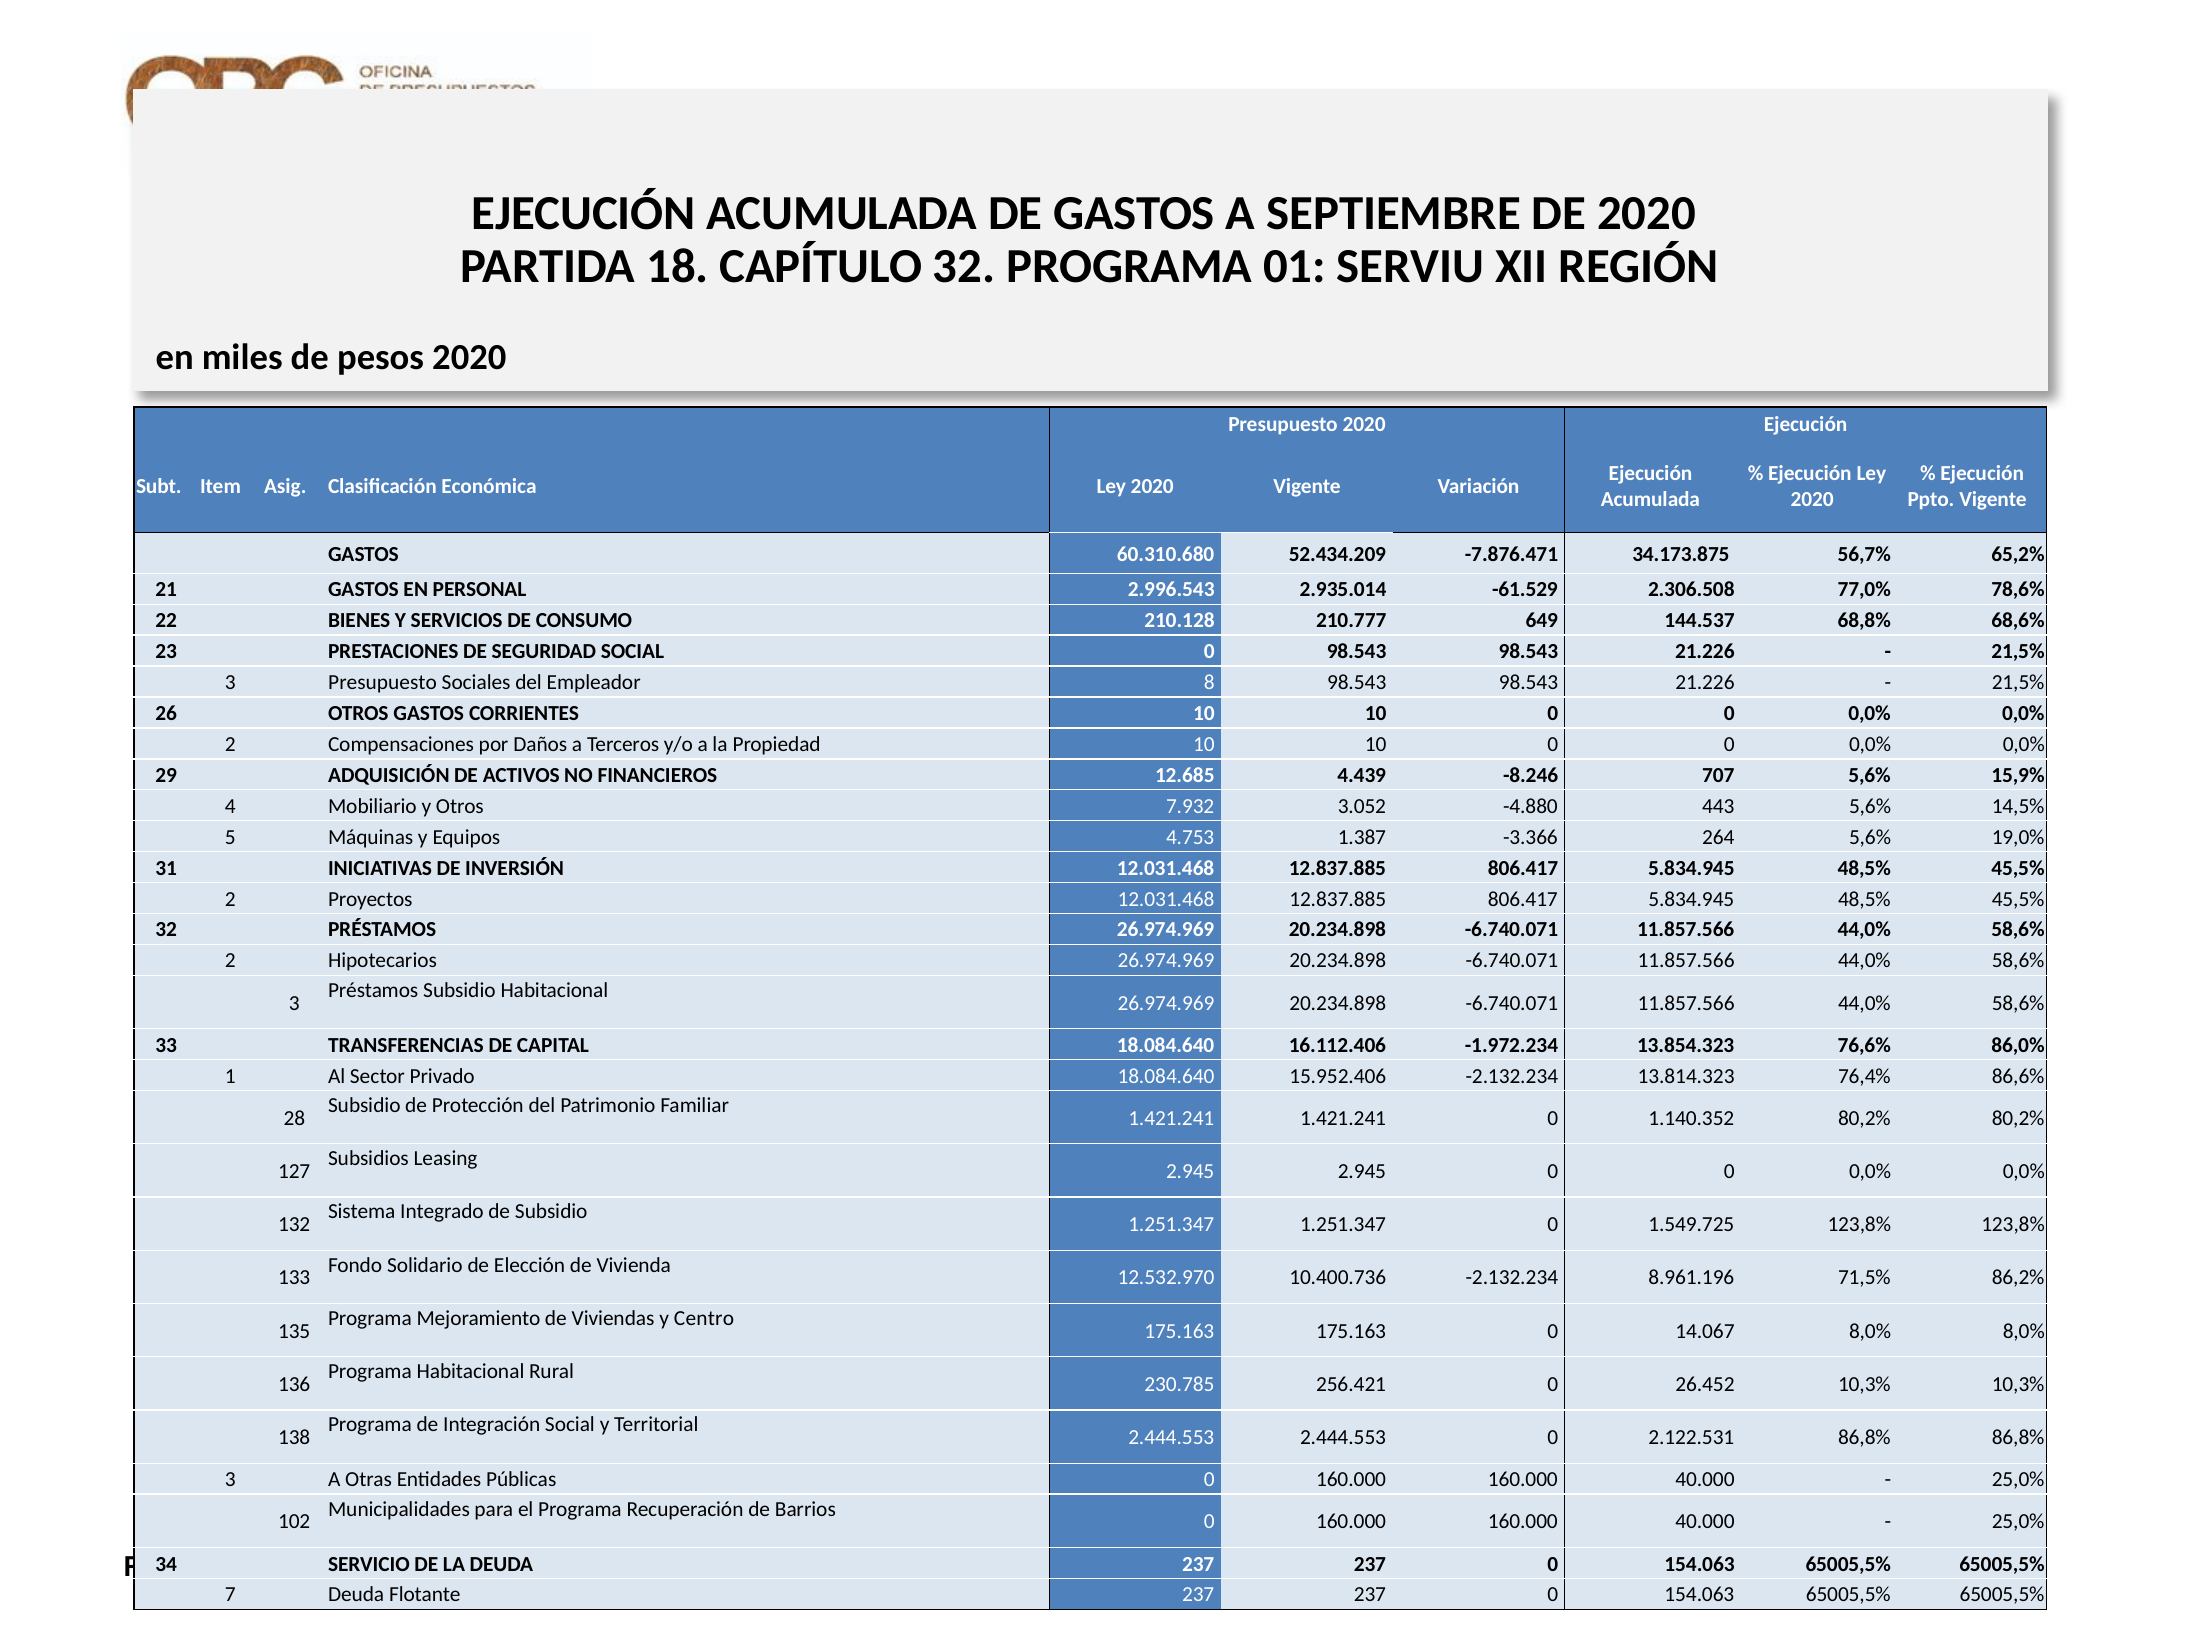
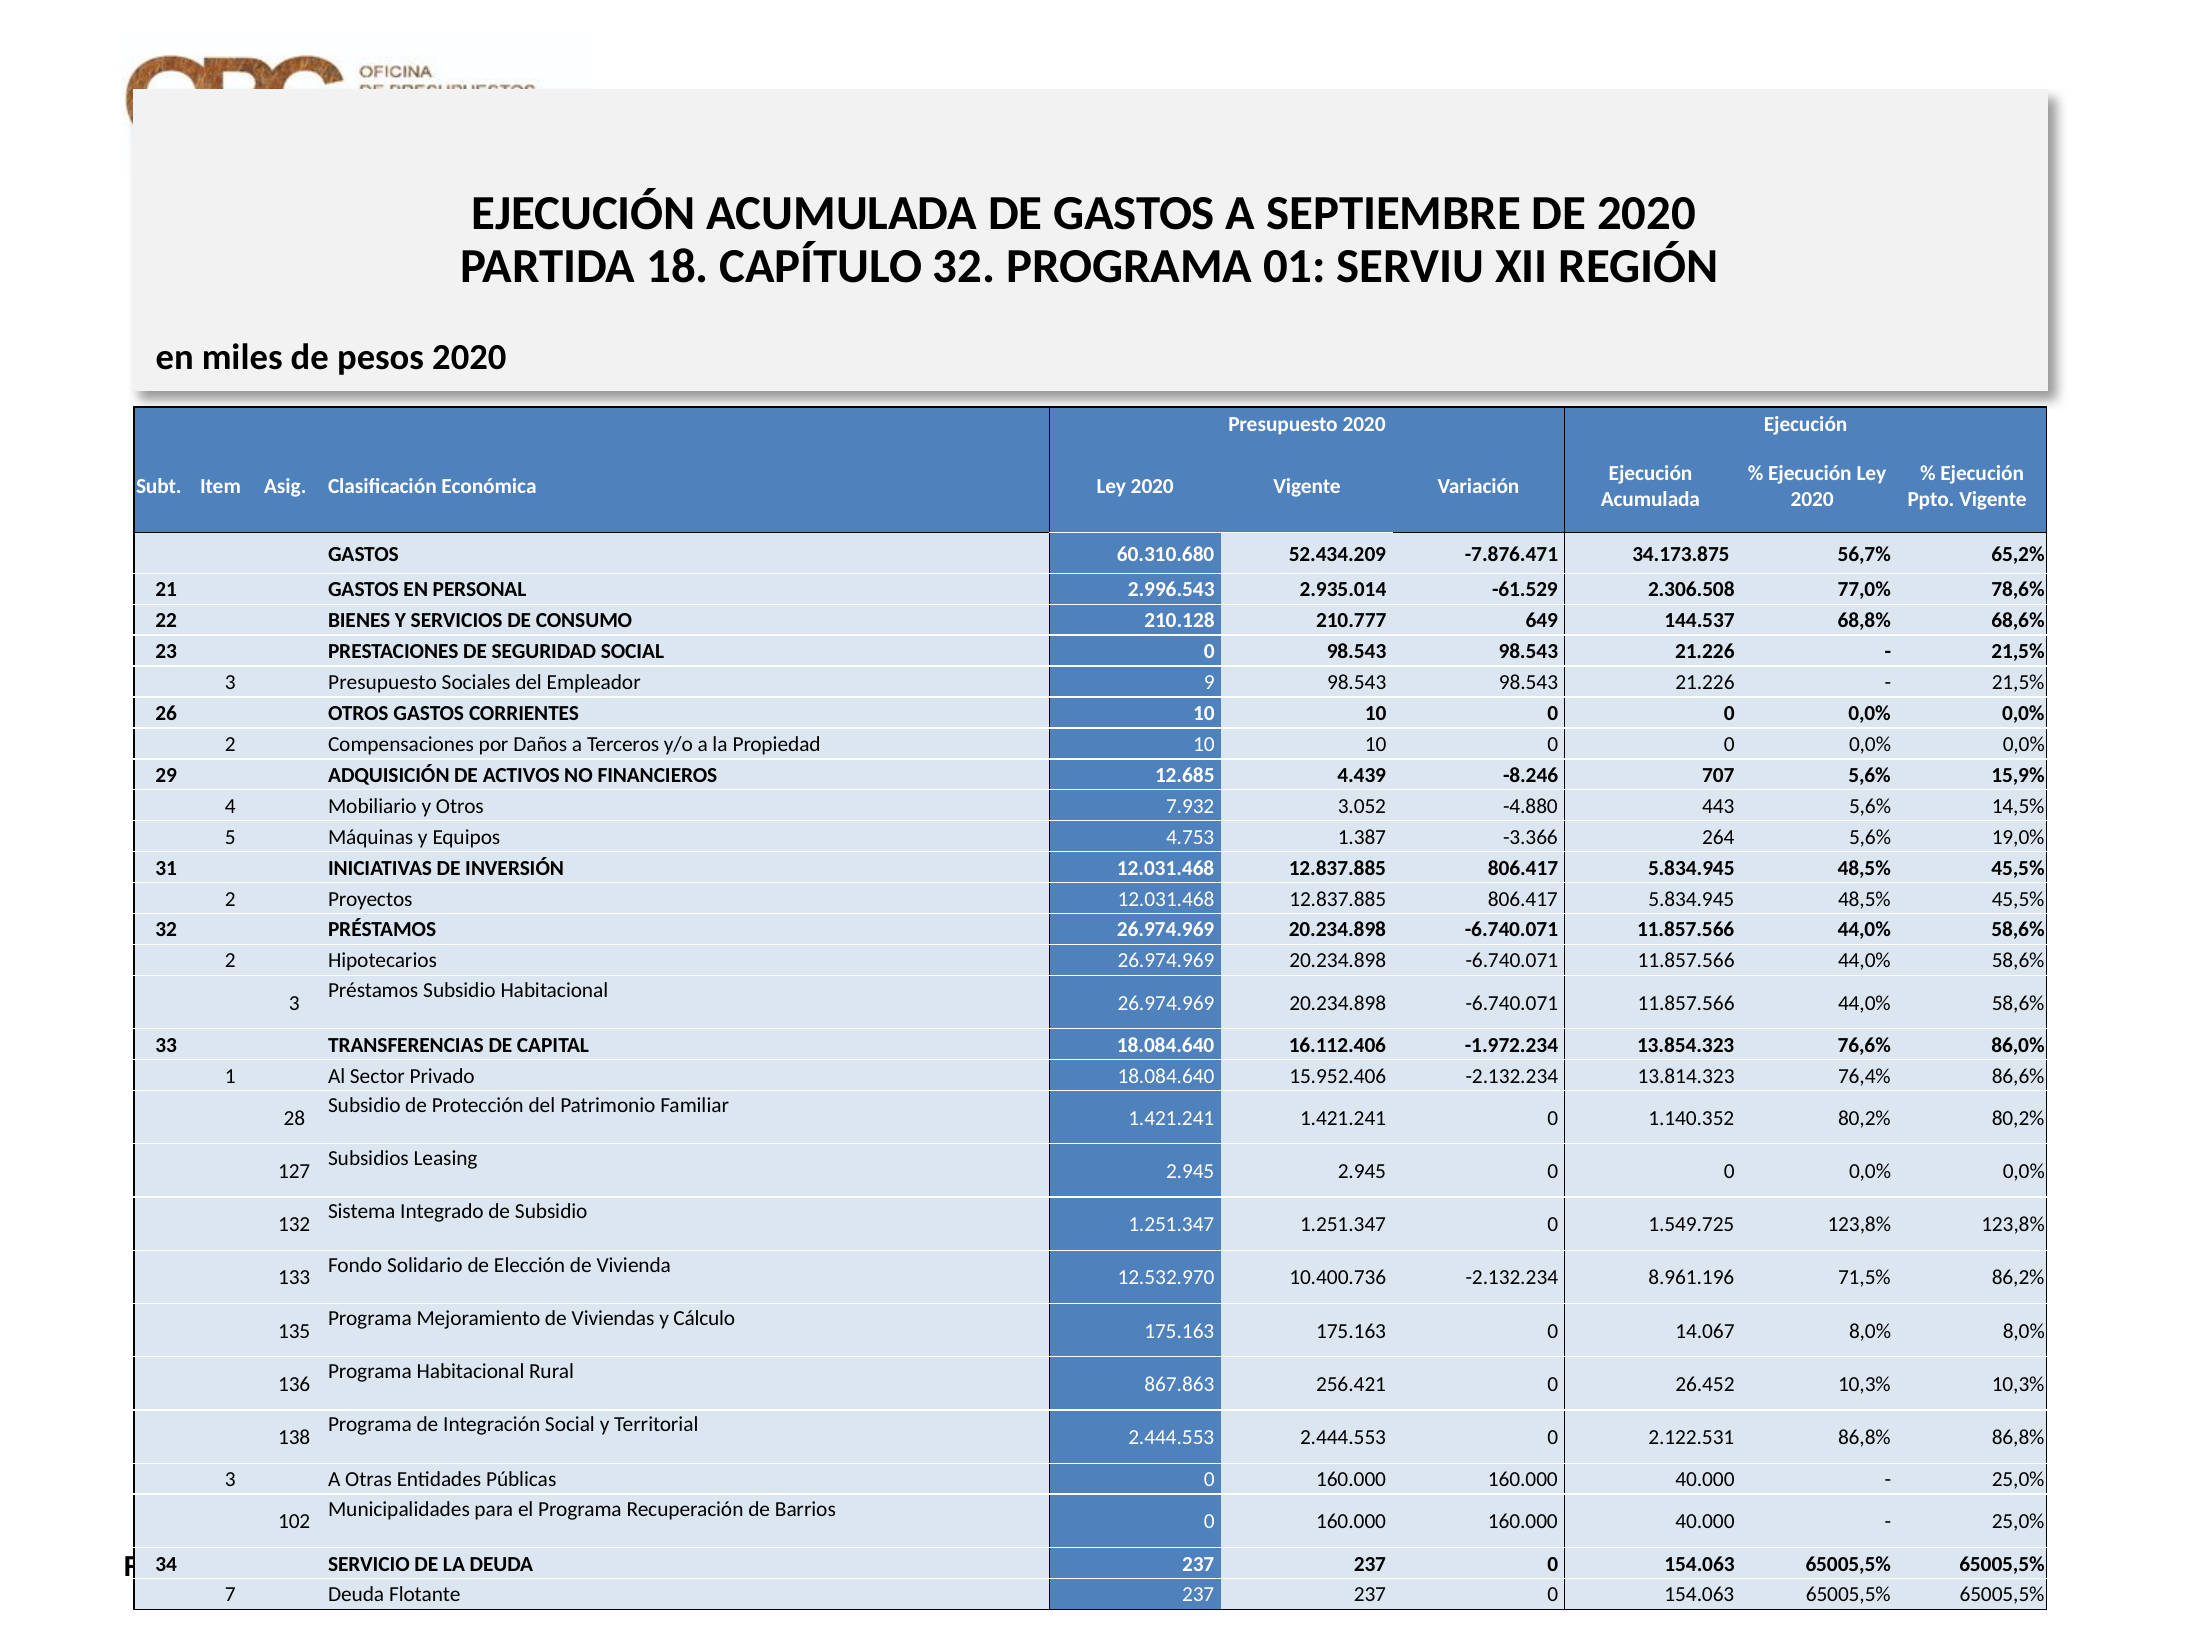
8: 8 -> 9
Centro: Centro -> Cálculo
230.785: 230.785 -> 867.863
